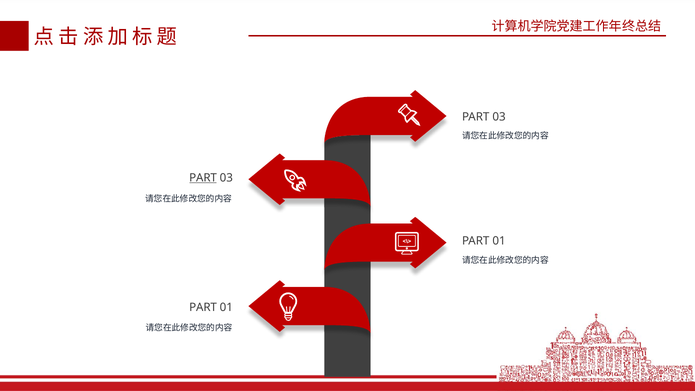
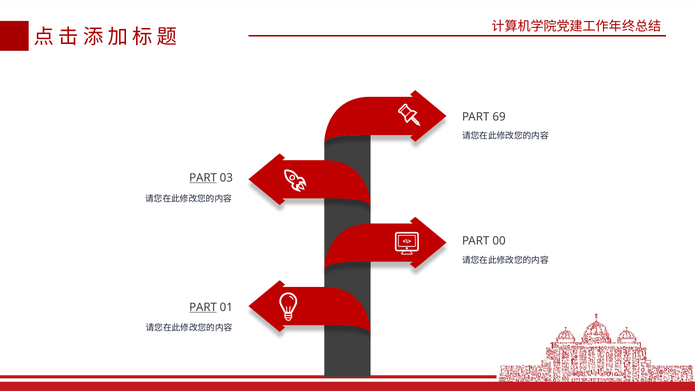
03 at (499, 117): 03 -> 69
01 at (499, 241): 01 -> 00
PART at (203, 307) underline: none -> present
